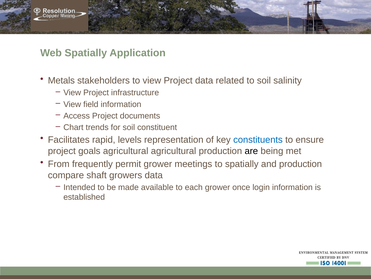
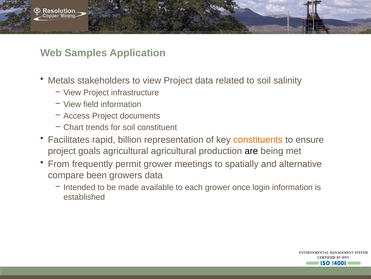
Web Spatially: Spatially -> Samples
levels: levels -> billion
constituents colour: blue -> orange
and production: production -> alternative
shaft: shaft -> been
